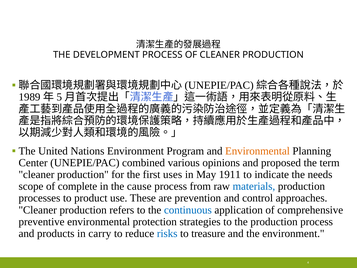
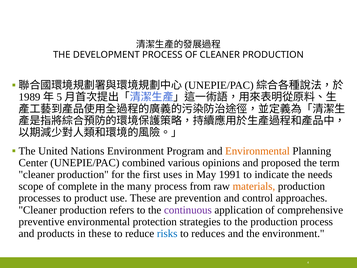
1911: 1911 -> 1991
cause: cause -> many
materials colour: blue -> orange
continuous colour: blue -> purple
in carry: carry -> these
treasure: treasure -> reduces
